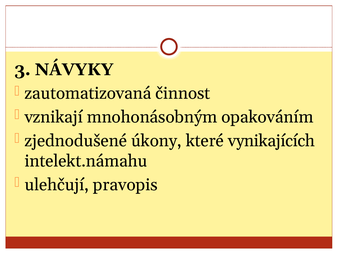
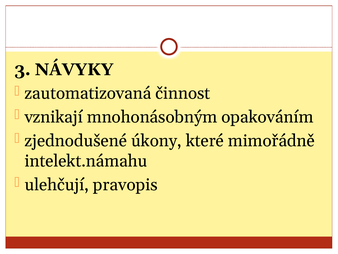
vynikajících: vynikajících -> mimořádně
